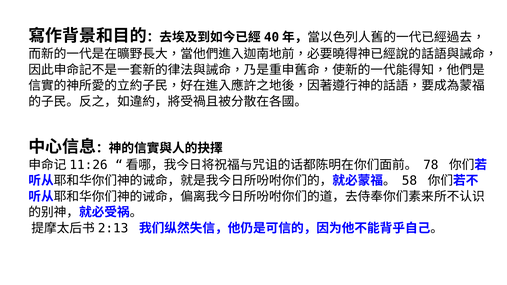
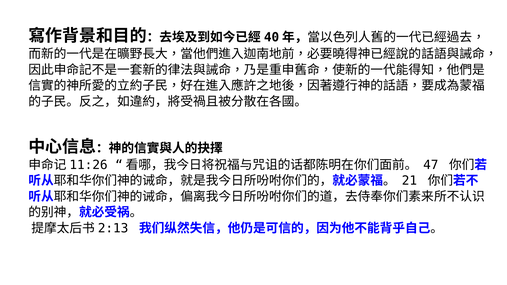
78: 78 -> 47
58: 58 -> 21
